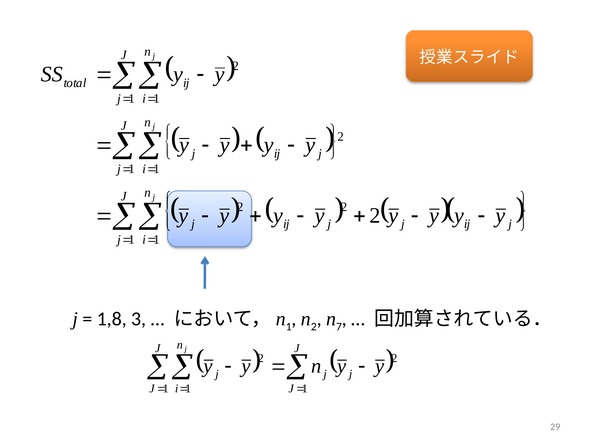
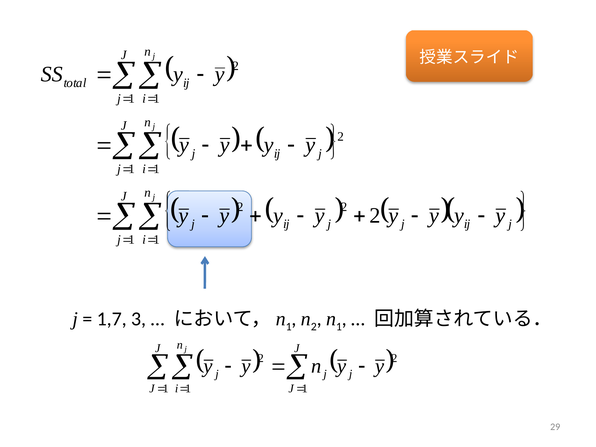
1,8: 1,8 -> 1,7
7 at (339, 327): 7 -> 1
